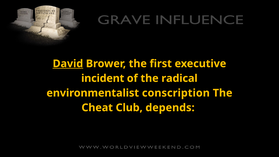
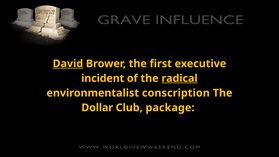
radical underline: none -> present
Cheat: Cheat -> Dollar
depends: depends -> package
